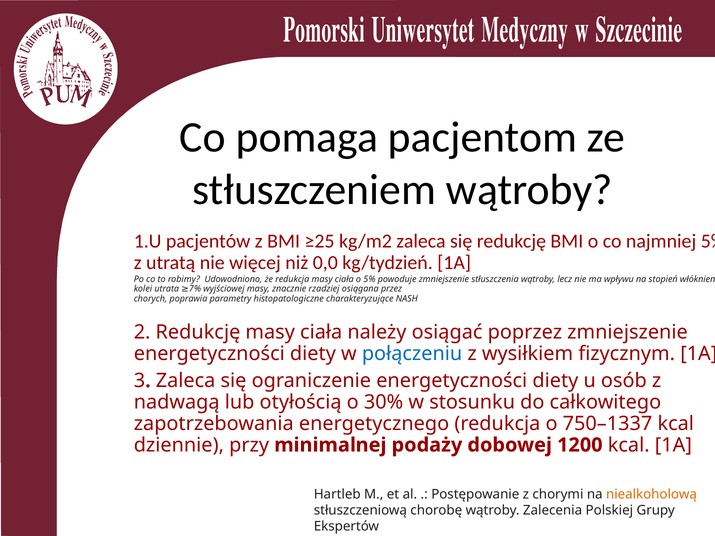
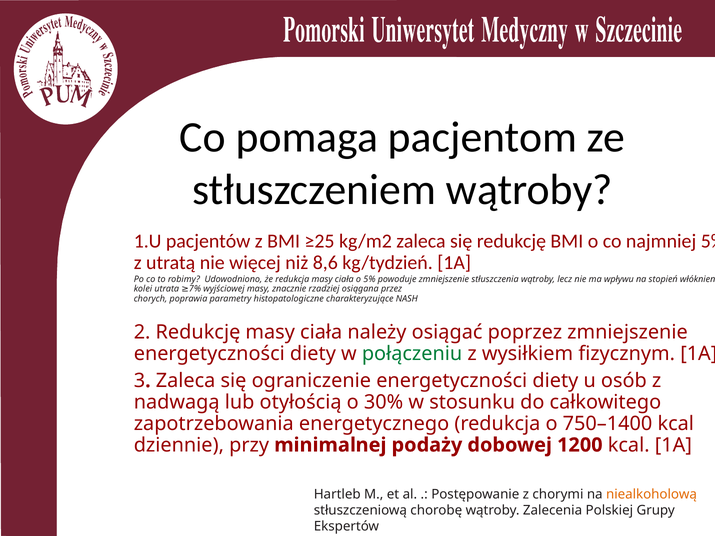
0,0: 0,0 -> 8,6
połączeniu colour: blue -> green
750–1337: 750–1337 -> 750–1400
